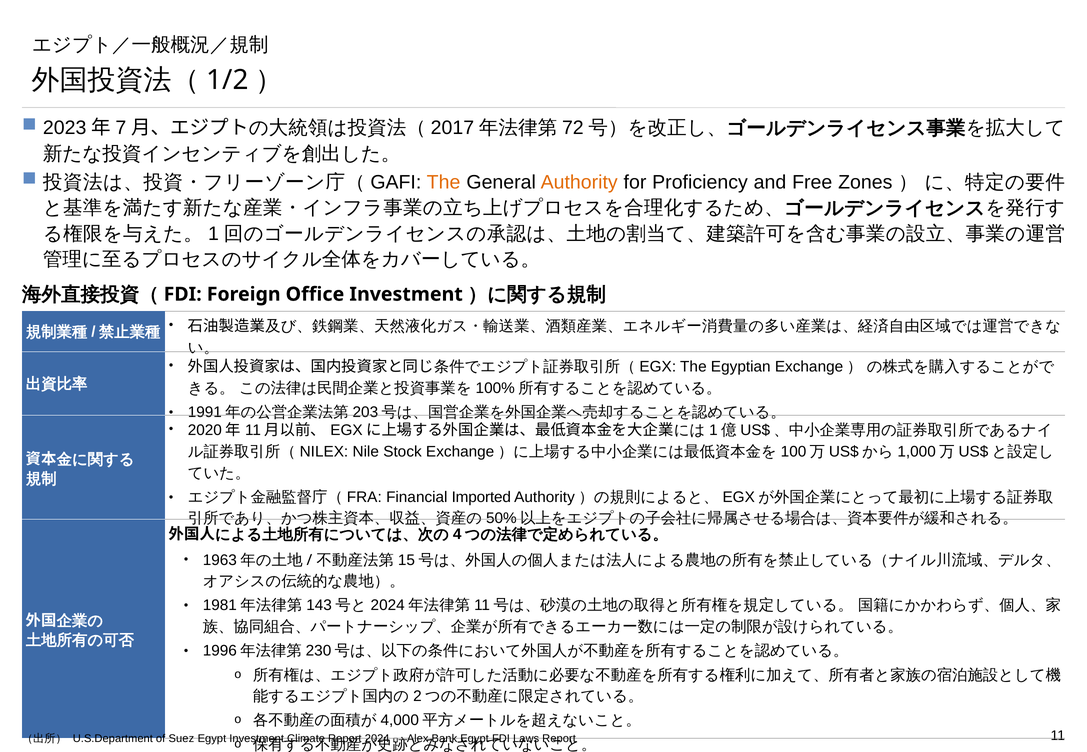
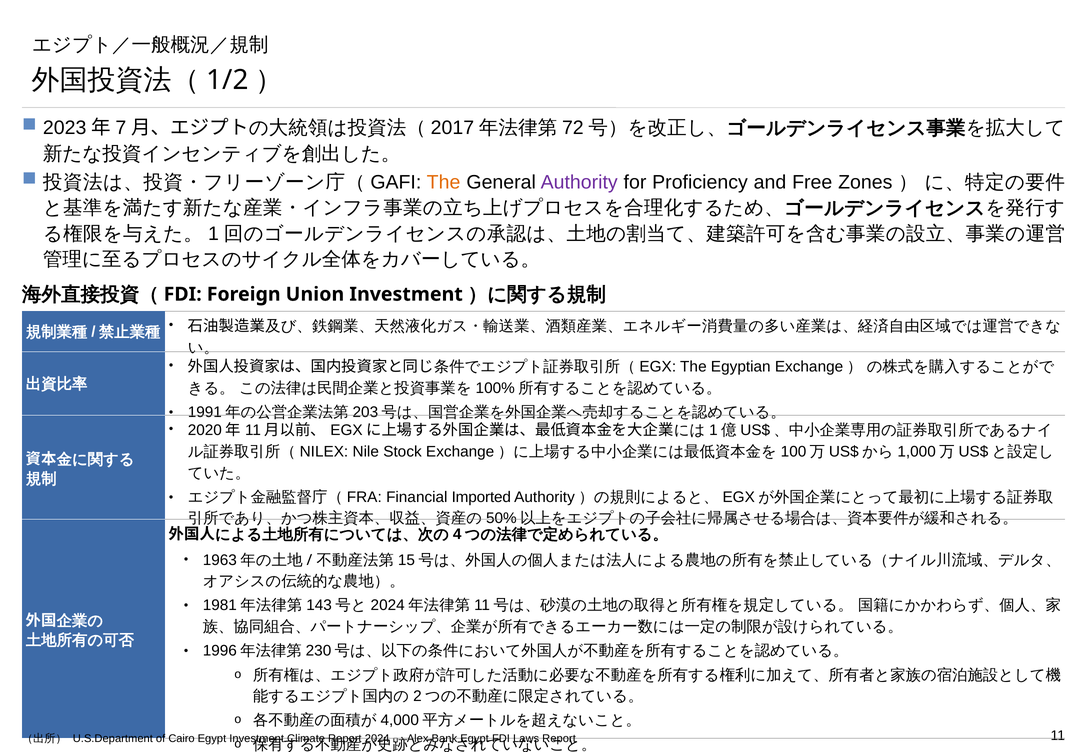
Authority colour: orange -> purple
Office: Office -> Union
Suez: Suez -> Cairo
